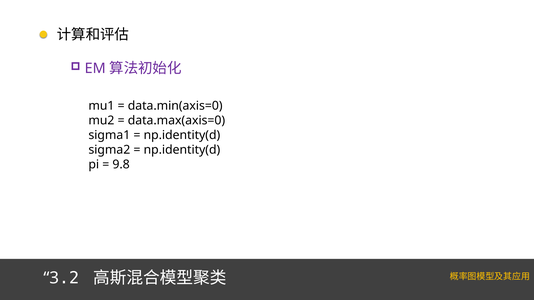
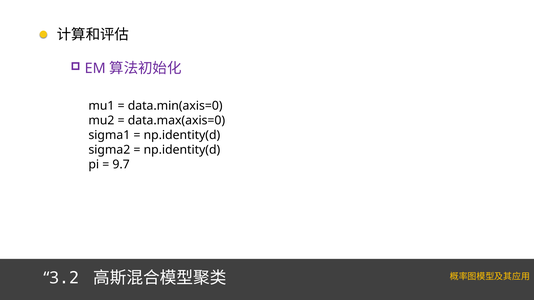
9.8: 9.8 -> 9.7
